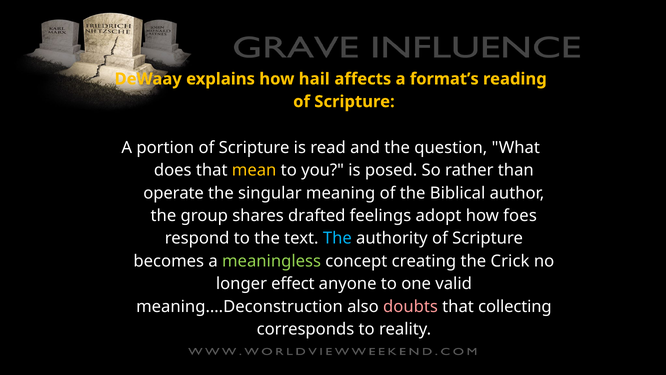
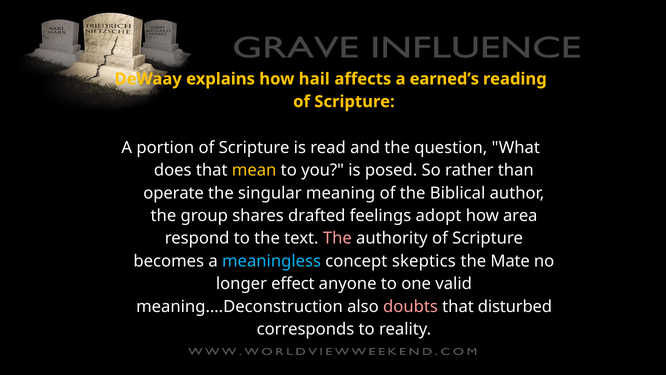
format’s: format’s -> earned’s
foes: foes -> area
The at (337, 238) colour: light blue -> pink
meaningless colour: light green -> light blue
creating: creating -> skeptics
Crick: Crick -> Mate
collecting: collecting -> disturbed
